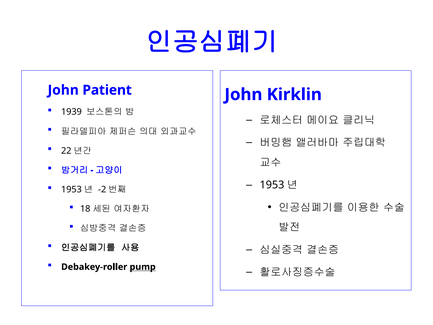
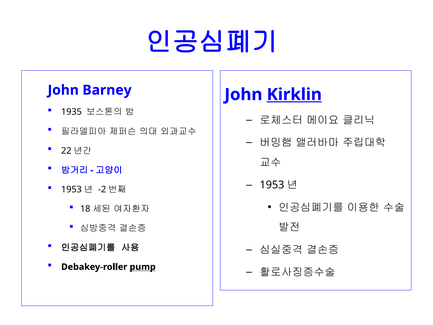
Patient: Patient -> Barney
Kirklin underline: none -> present
1939: 1939 -> 1935
